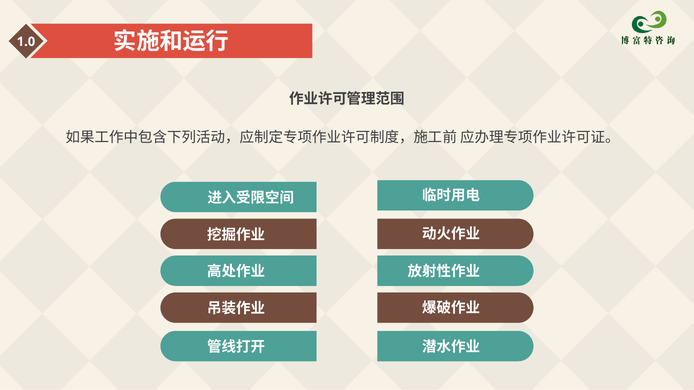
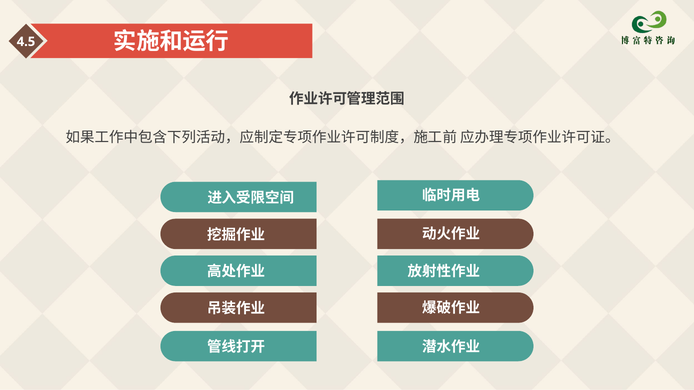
1.0: 1.0 -> 4.5
